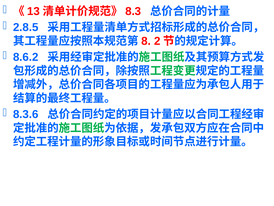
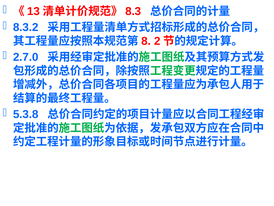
2.8.5: 2.8.5 -> 8.3.2
8.6.2: 8.6.2 -> 2.7.0
8.3.6: 8.3.6 -> 5.3.8
